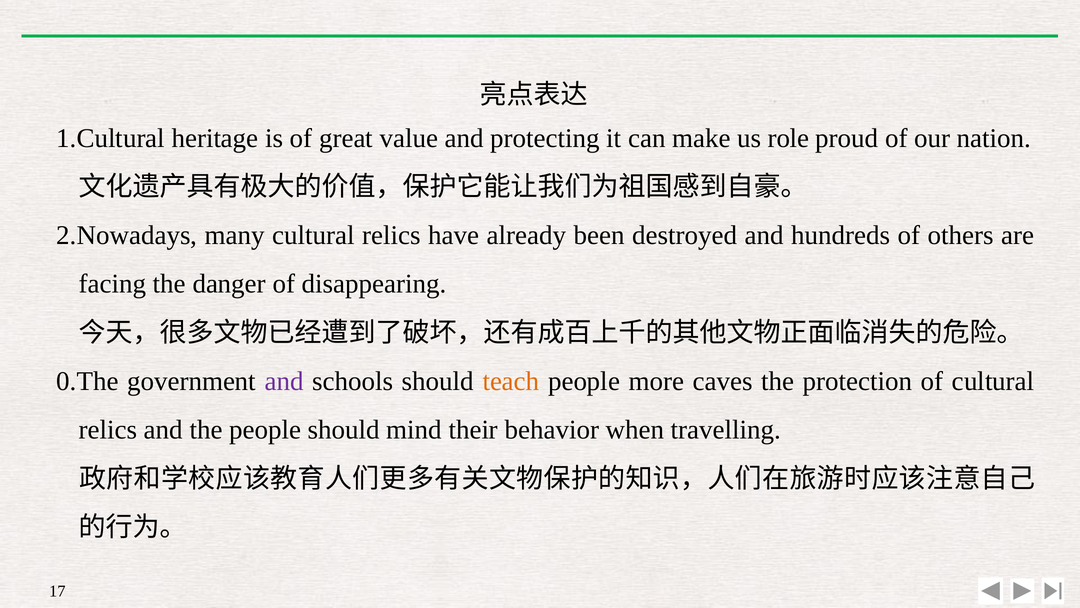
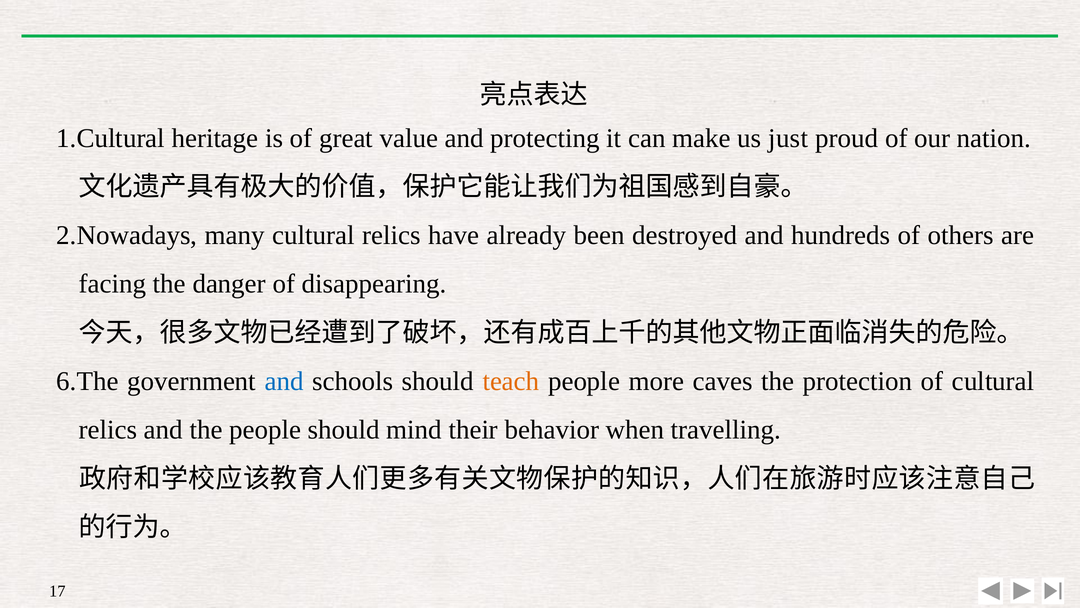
role: role -> just
0.The: 0.The -> 6.The
and at (284, 381) colour: purple -> blue
